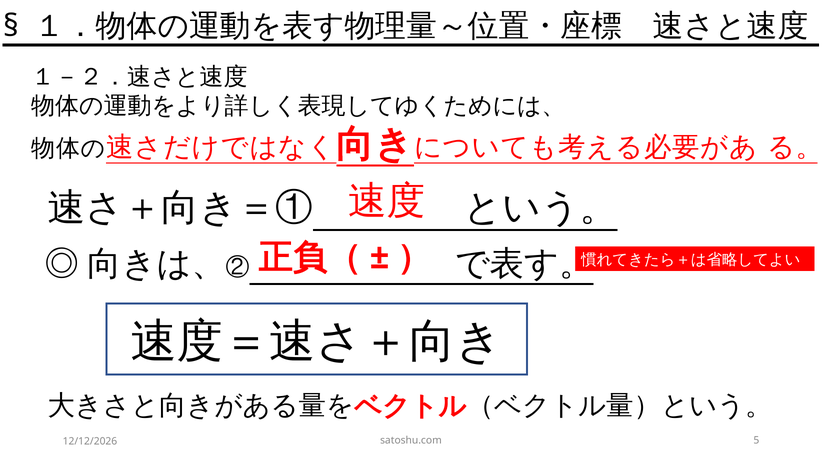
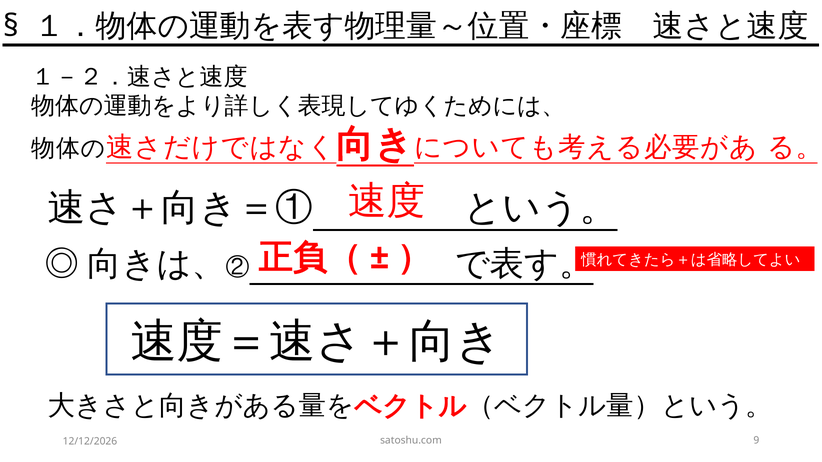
5: 5 -> 9
